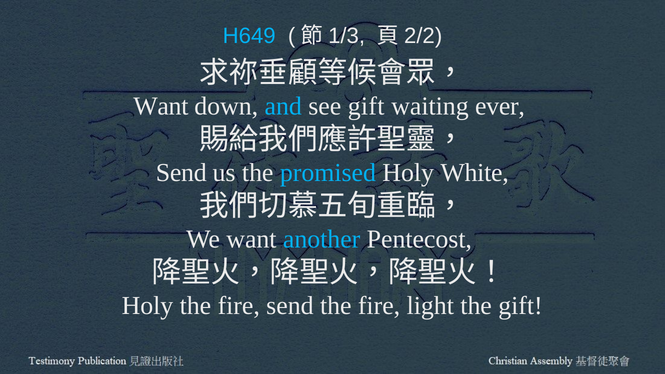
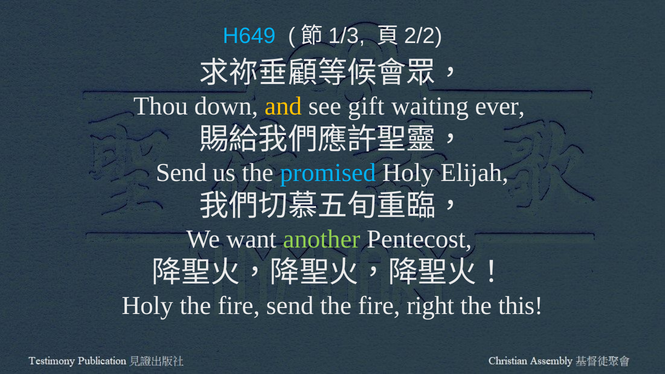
Want at (161, 106): Want -> Thou
and colour: light blue -> yellow
White: White -> Elijah
another colour: light blue -> light green
light: light -> right
the gift: gift -> this
